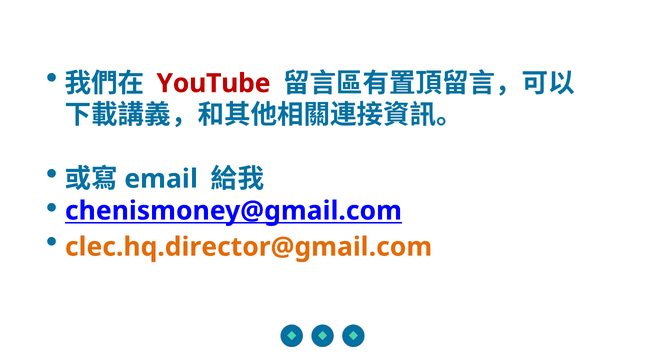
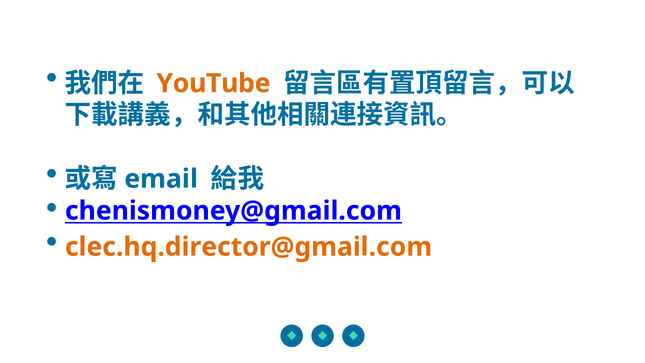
YouTube colour: red -> orange
